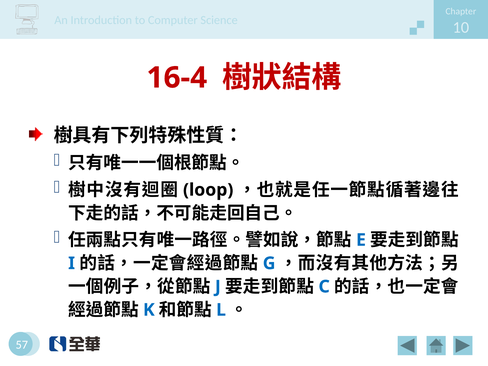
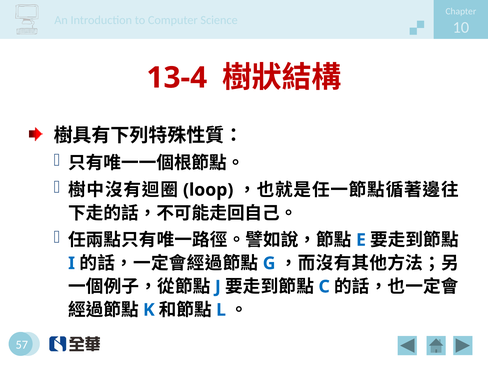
16-4: 16-4 -> 13-4
